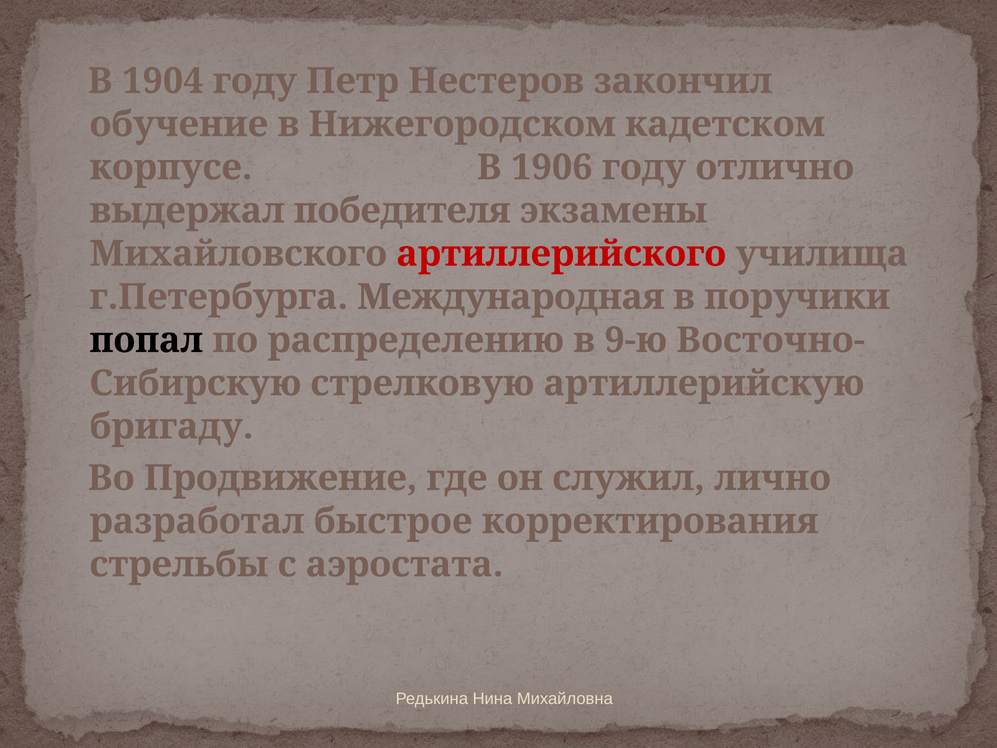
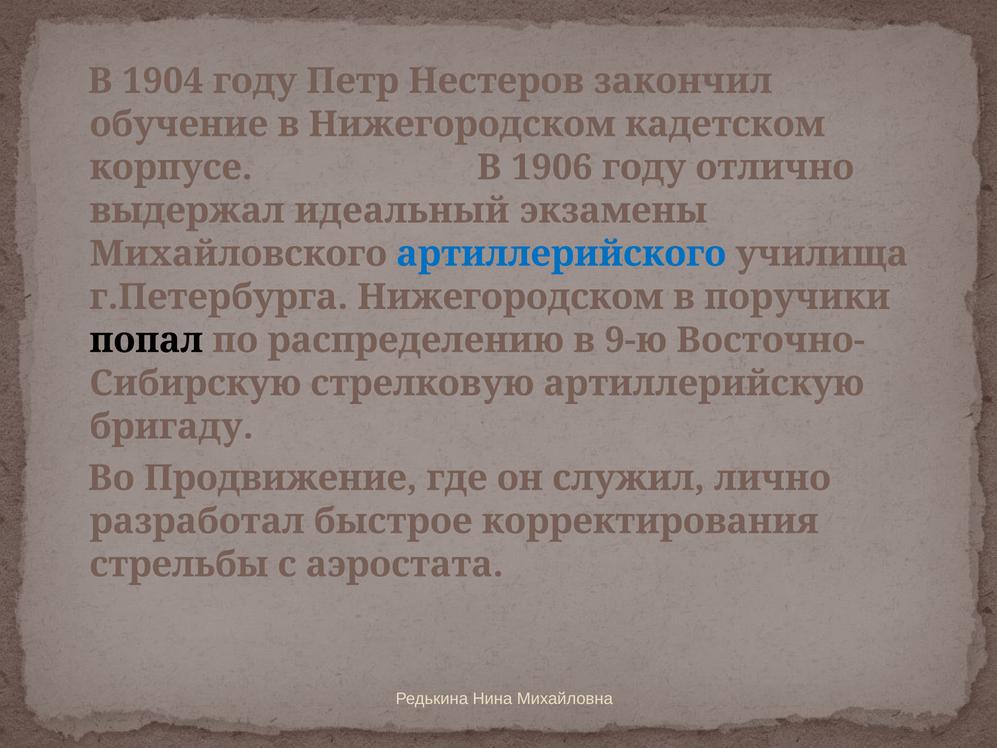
победителя: победителя -> идеальный
артиллерийского colour: red -> blue
г.Петербурга Международная: Международная -> Нижегородском
